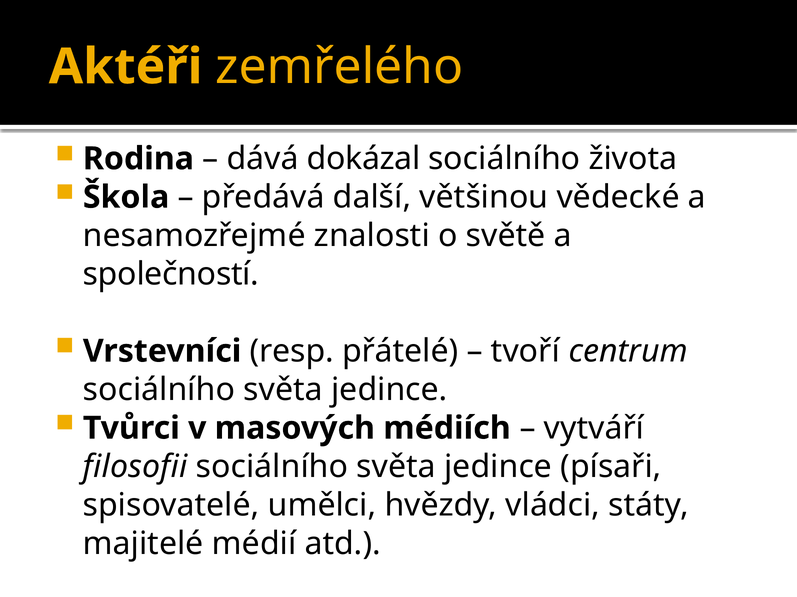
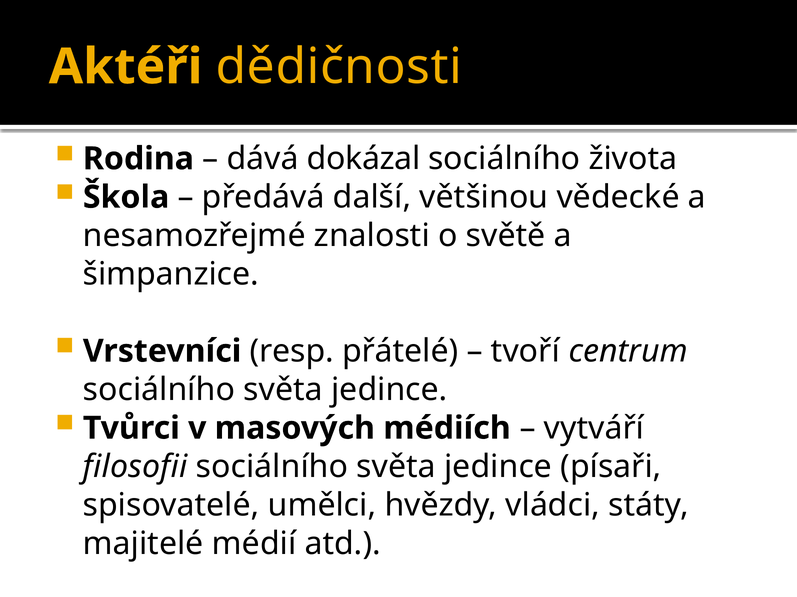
zemřelého: zemřelého -> dědičnosti
společností: společností -> šimpanzice
